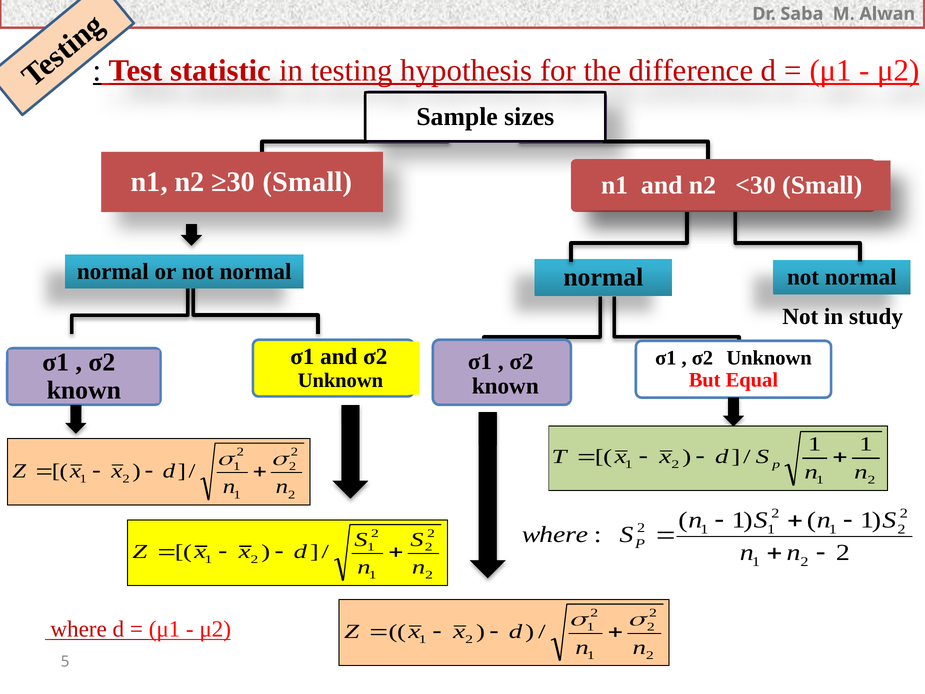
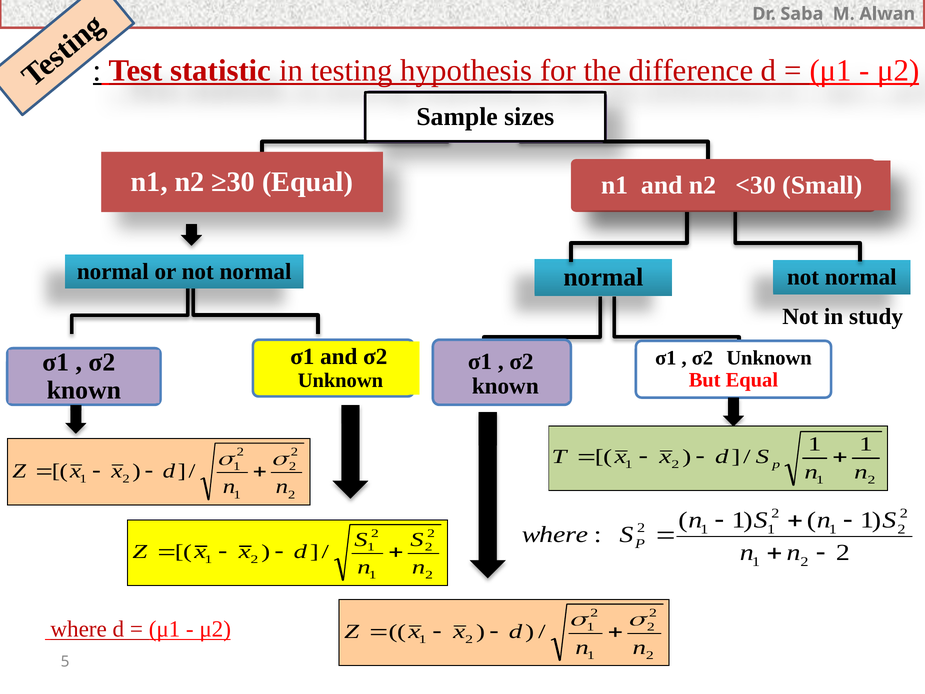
≥30 Small: Small -> Equal
